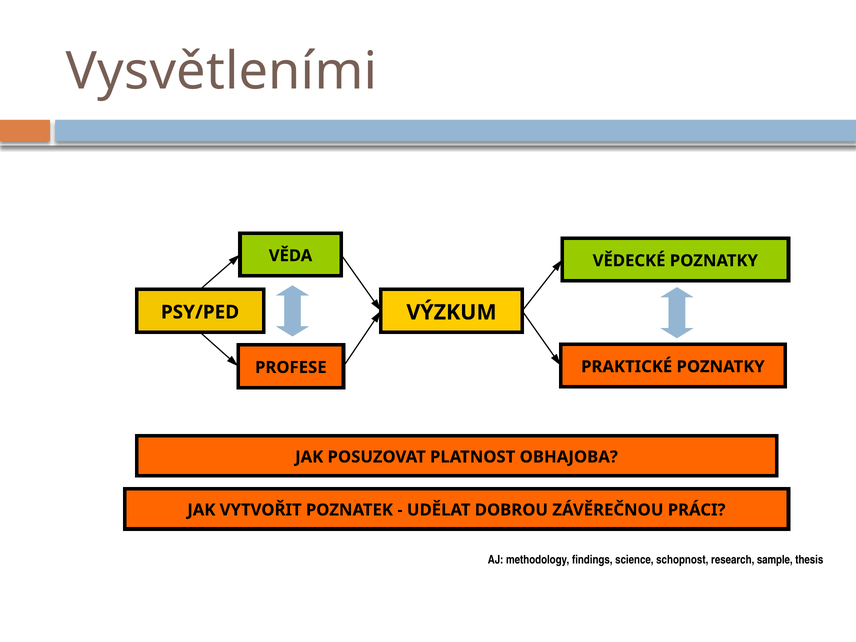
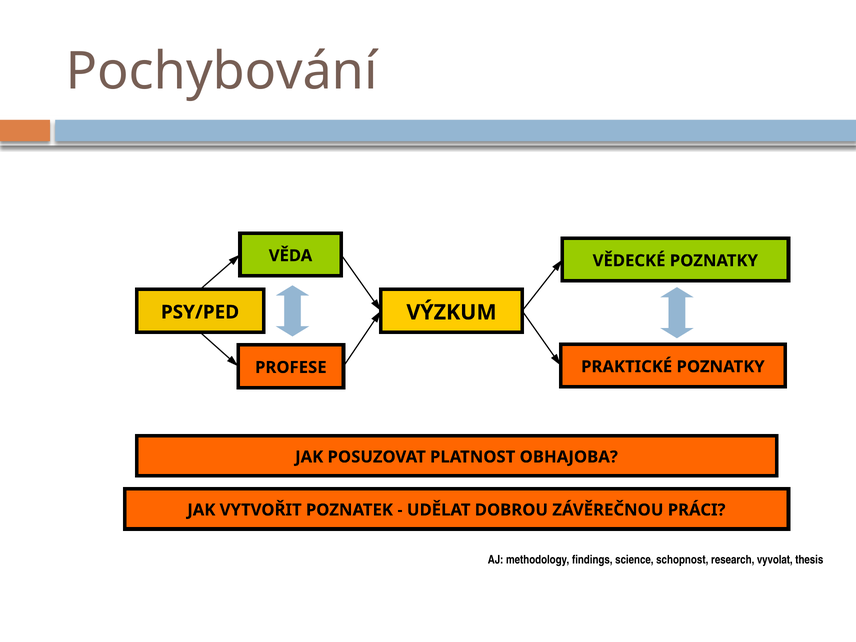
Vysvětleními: Vysvětleními -> Pochybování
sample: sample -> vyvolat
